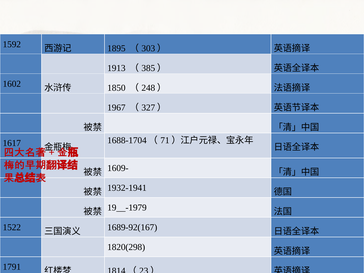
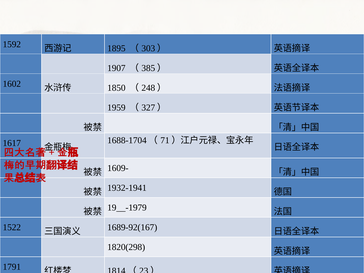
1913: 1913 -> 1907
1967: 1967 -> 1959
